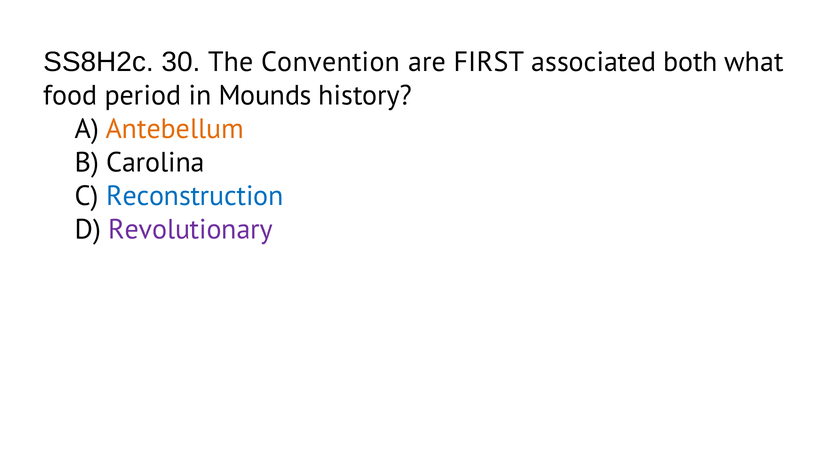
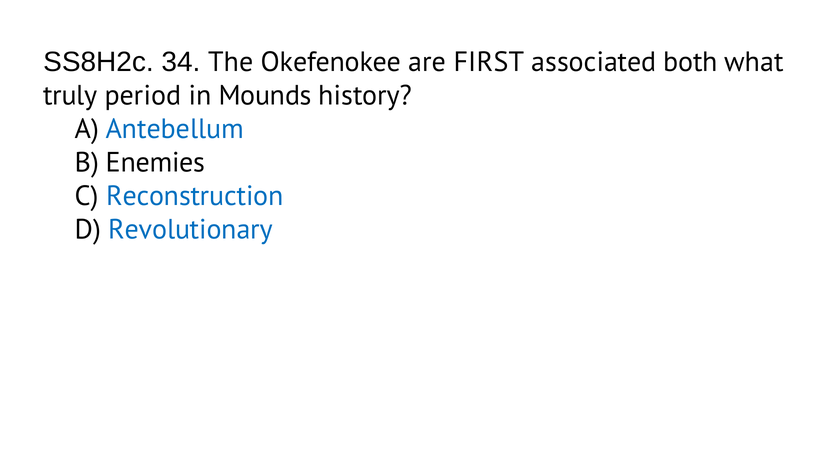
30: 30 -> 34
Convention: Convention -> Okefenokee
food: food -> truly
Antebellum colour: orange -> blue
Carolina: Carolina -> Enemies
Revolutionary colour: purple -> blue
